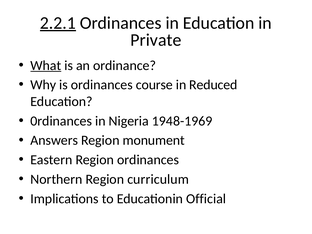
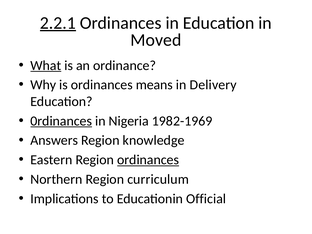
Private: Private -> Moved
course: course -> means
Reduced: Reduced -> Delivery
0rdinances underline: none -> present
1948-1969: 1948-1969 -> 1982-1969
monument: monument -> knowledge
ordinances at (148, 160) underline: none -> present
